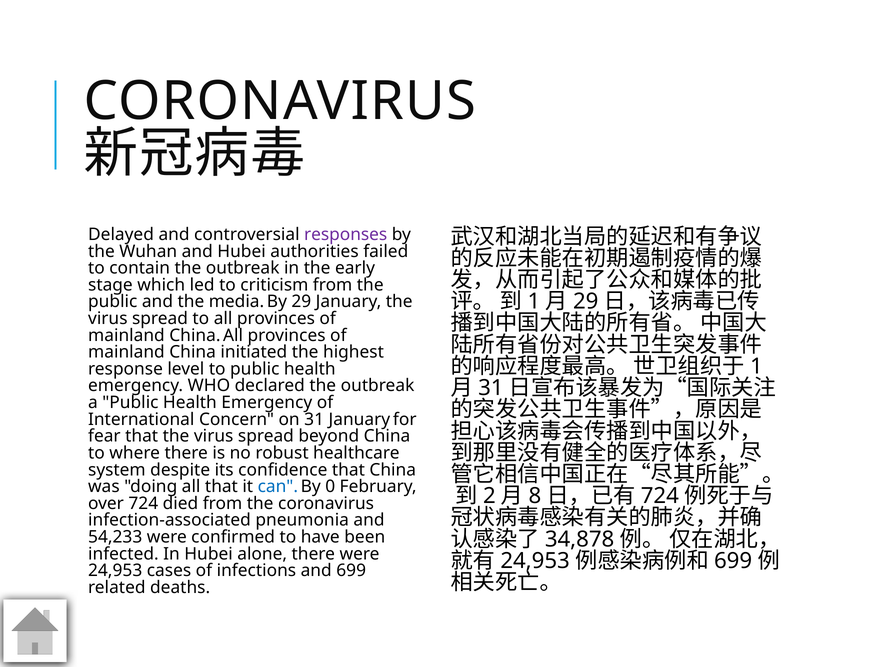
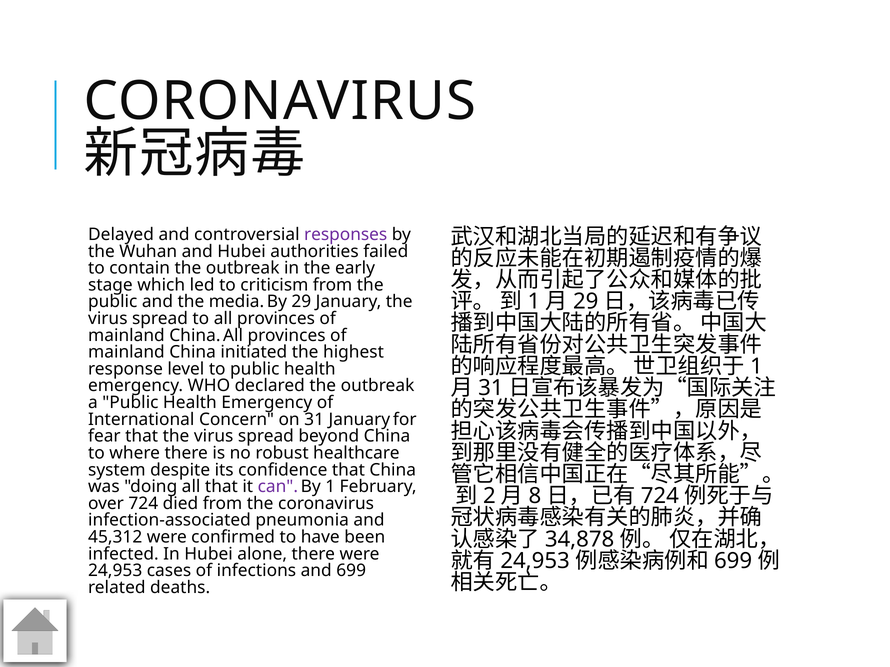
can colour: blue -> purple
0: 0 -> 1
54,233: 54,233 -> 45,312
